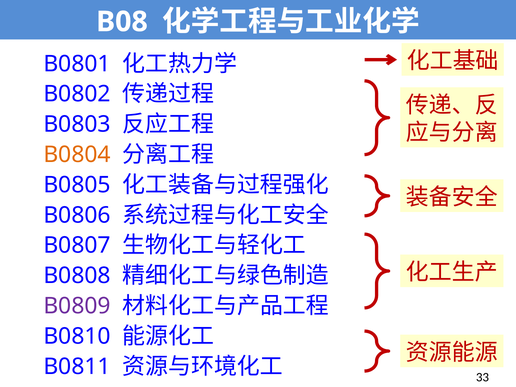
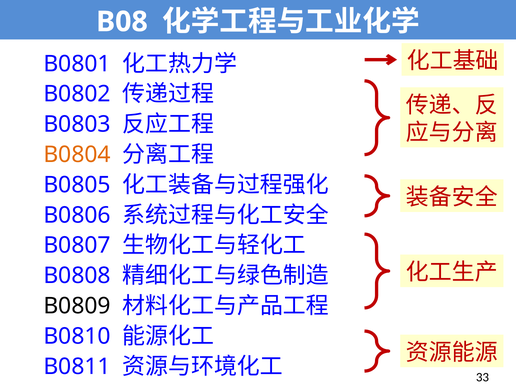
B0809 colour: purple -> black
